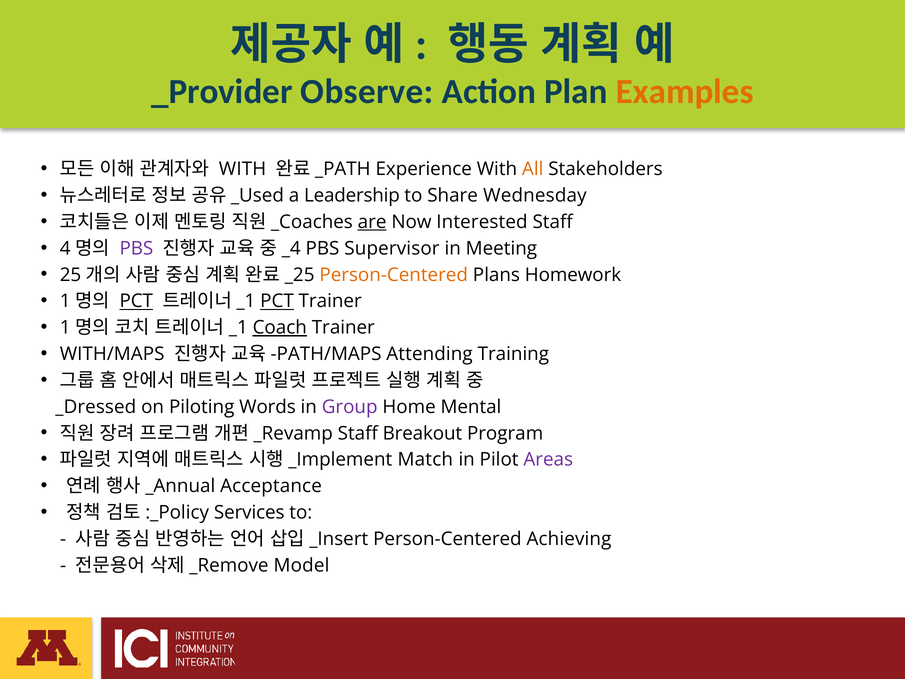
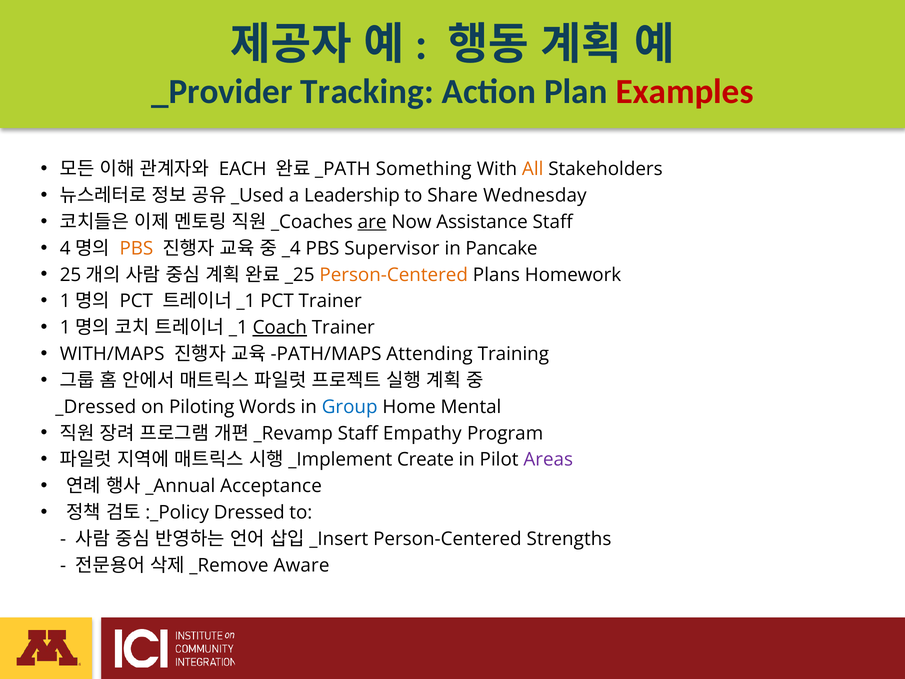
Observe: Observe -> Tracking
Examples colour: orange -> red
WITH at (243, 169): WITH -> EACH
Experience: Experience -> Something
Interested: Interested -> Assistance
PBS at (136, 248) colour: purple -> orange
Meeting: Meeting -> Pancake
PCT at (136, 301) underline: present -> none
PCT at (277, 301) underline: present -> none
Group colour: purple -> blue
Breakout: Breakout -> Empathy
Match: Match -> Create
Services: Services -> Dressed
Achieving: Achieving -> Strengths
Model: Model -> Aware
